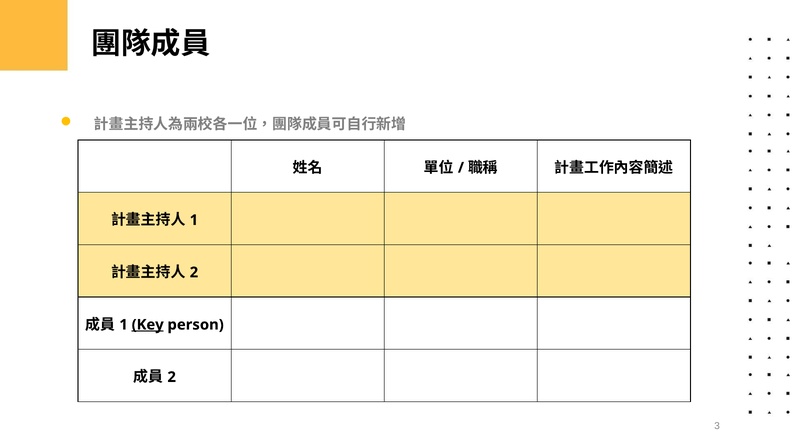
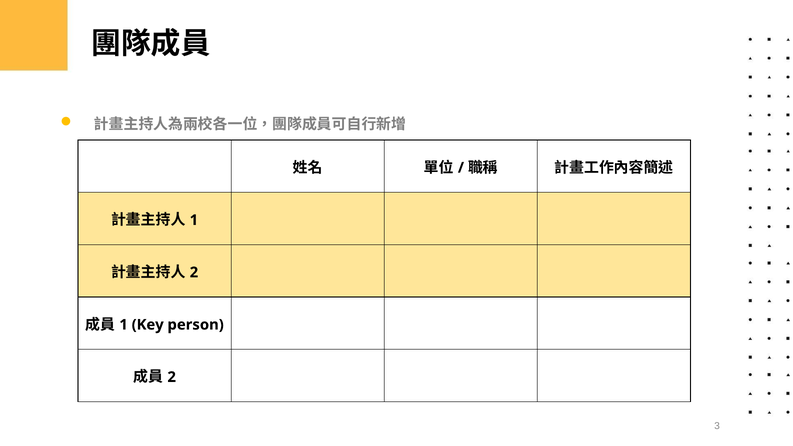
Key underline: present -> none
